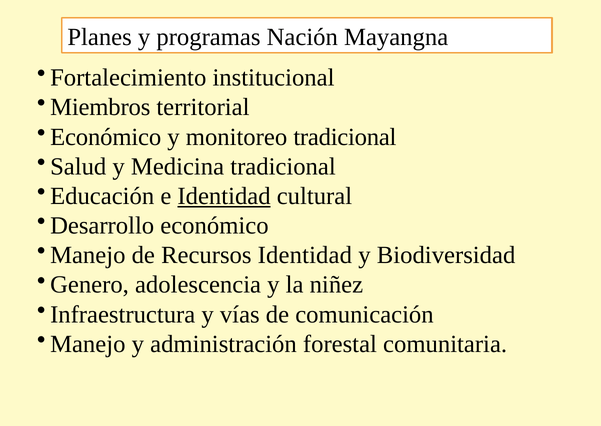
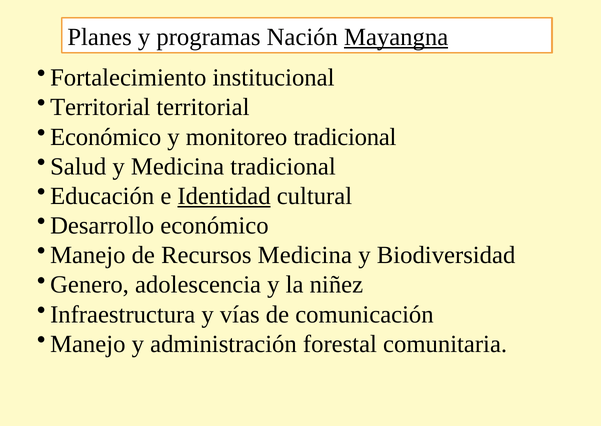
Mayangna underline: none -> present
Miembros at (100, 107): Miembros -> Territorial
Recursos Identidad: Identidad -> Medicina
